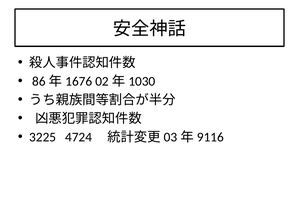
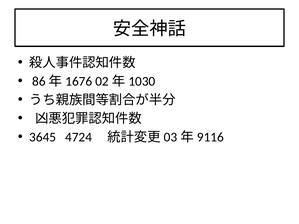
3225: 3225 -> 3645
